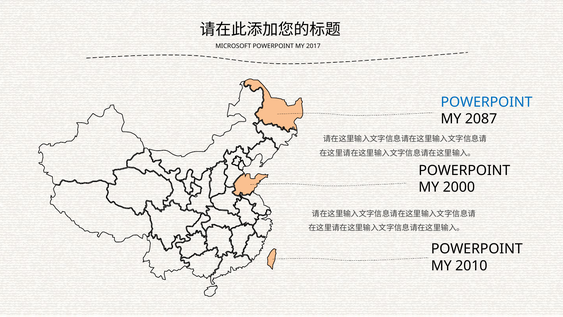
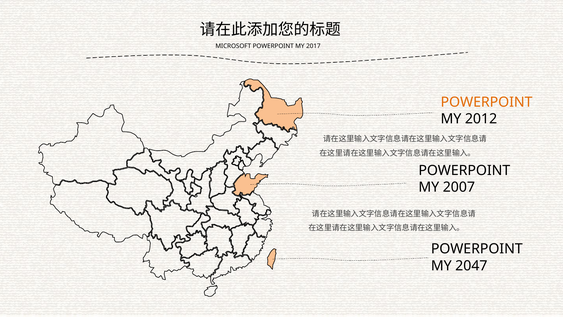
POWERPOINT at (487, 102) colour: blue -> orange
2087: 2087 -> 2012
2000: 2000 -> 2007
2010: 2010 -> 2047
